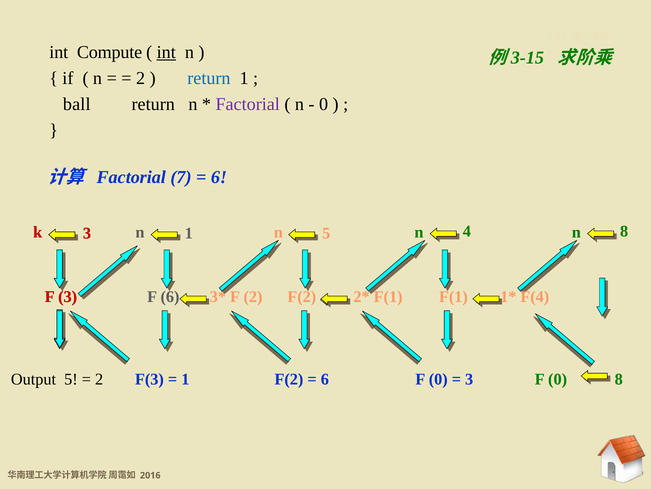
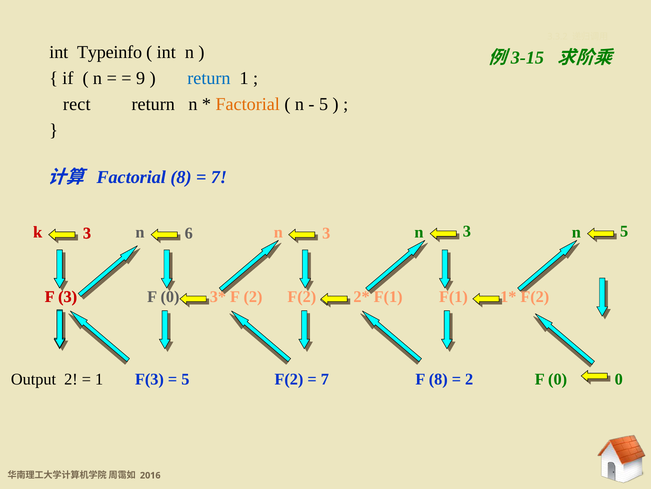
Compute: Compute -> Typeinfo
int at (166, 52) underline: present -> none
2 at (141, 78): 2 -> 9
ball: ball -> rect
Factorial at (248, 104) colour: purple -> orange
0 at (324, 104): 0 -> 5
Factorial 7: 7 -> 8
6 at (219, 177): 6 -> 7
n 1: 1 -> 6
5 at (326, 233): 5 -> 3
4 at (467, 231): 4 -> 3
n 8: 8 -> 5
6 at (170, 296): 6 -> 0
F(4 at (535, 296): F(4 -> F(2
Output 5: 5 -> 2
2 at (99, 379): 2 -> 1
1 at (185, 379): 1 -> 5
6 at (325, 379): 6 -> 7
0 at (438, 379): 0 -> 8
3 at (469, 379): 3 -> 2
0 8: 8 -> 0
